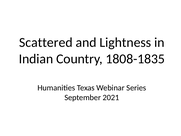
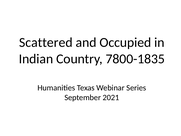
Lightness: Lightness -> Occupied
1808-1835: 1808-1835 -> 7800-1835
